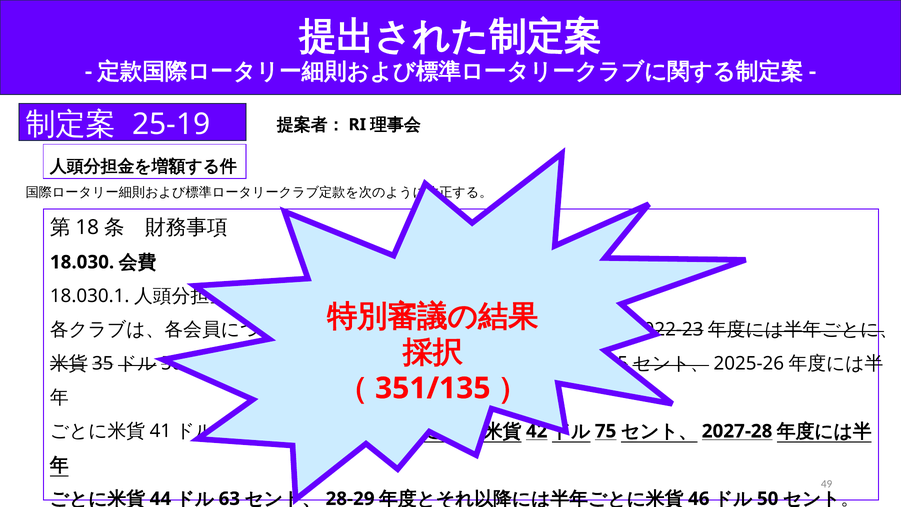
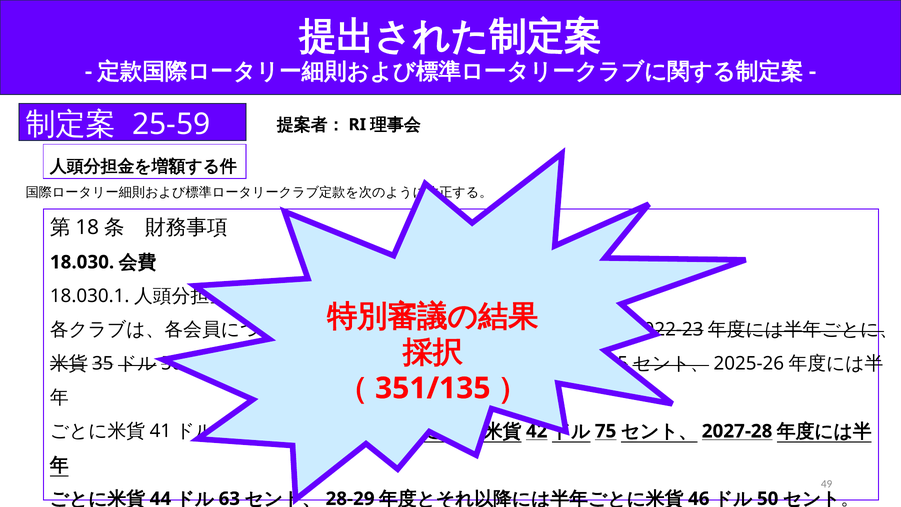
25-19: 25-19 -> 25-59
